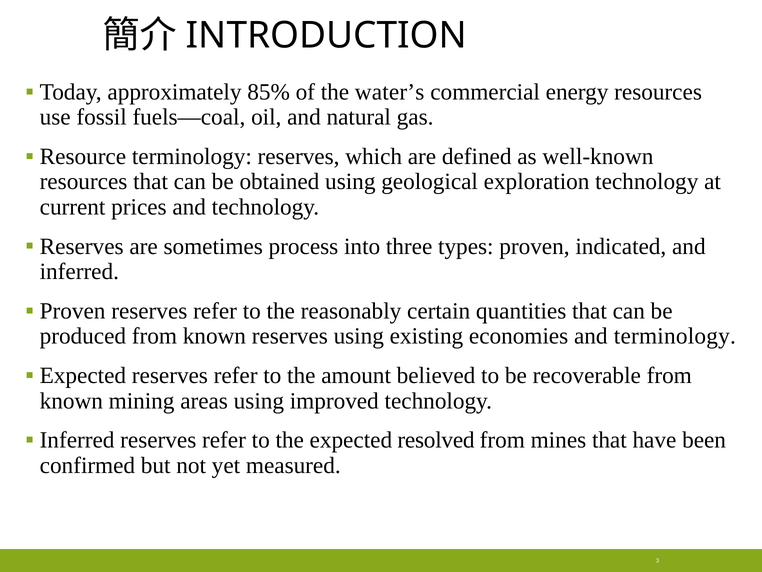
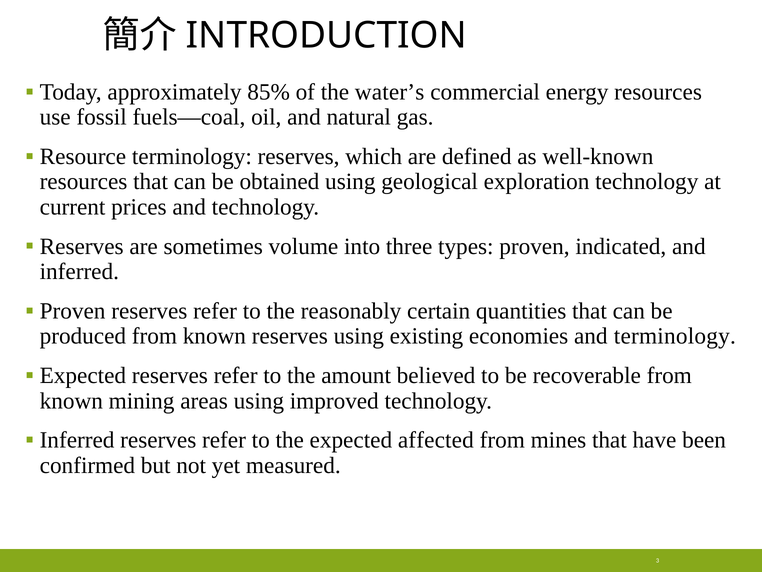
process: process -> volume
resolved: resolved -> affected
